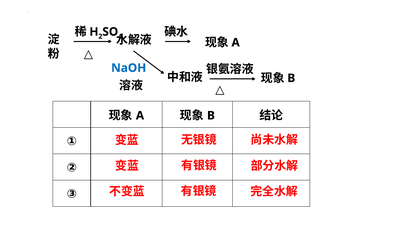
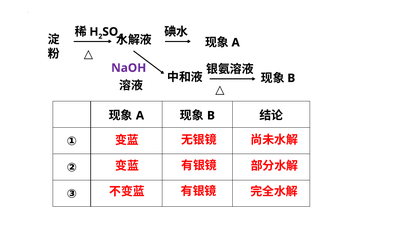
NaOH colour: blue -> purple
